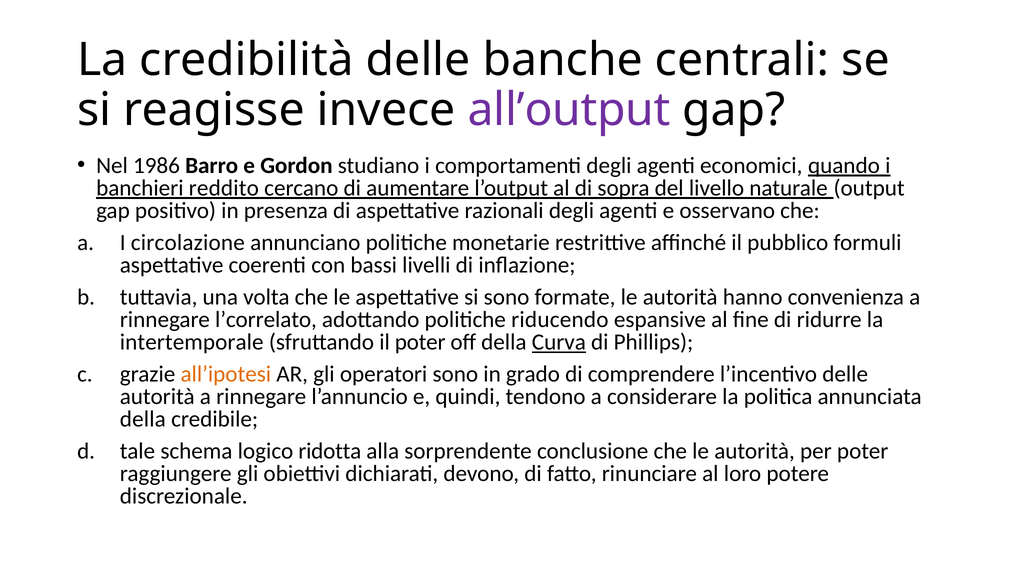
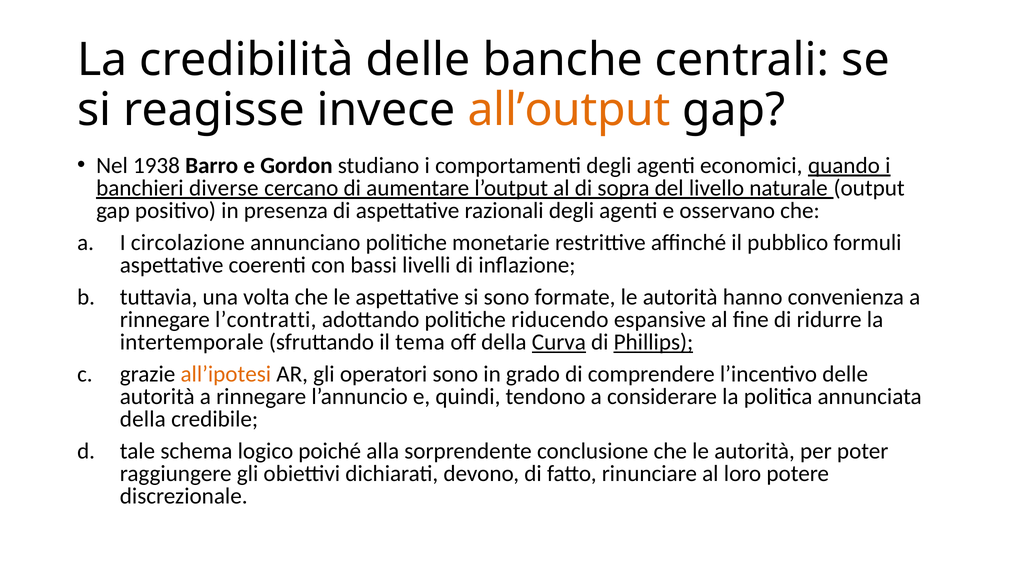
all’output colour: purple -> orange
1986: 1986 -> 1938
reddito: reddito -> diverse
l’correlato: l’correlato -> l’contratti
il poter: poter -> tema
Phillips underline: none -> present
ridotta: ridotta -> poiché
